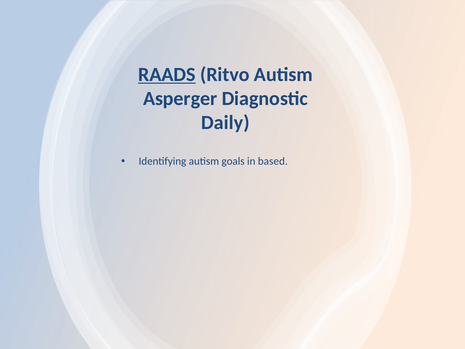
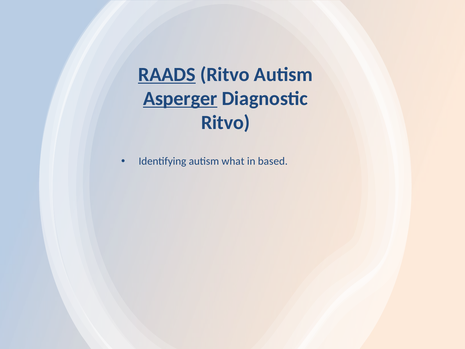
Asperger underline: none -> present
Daily at (225, 122): Daily -> Ritvo
goals: goals -> what
